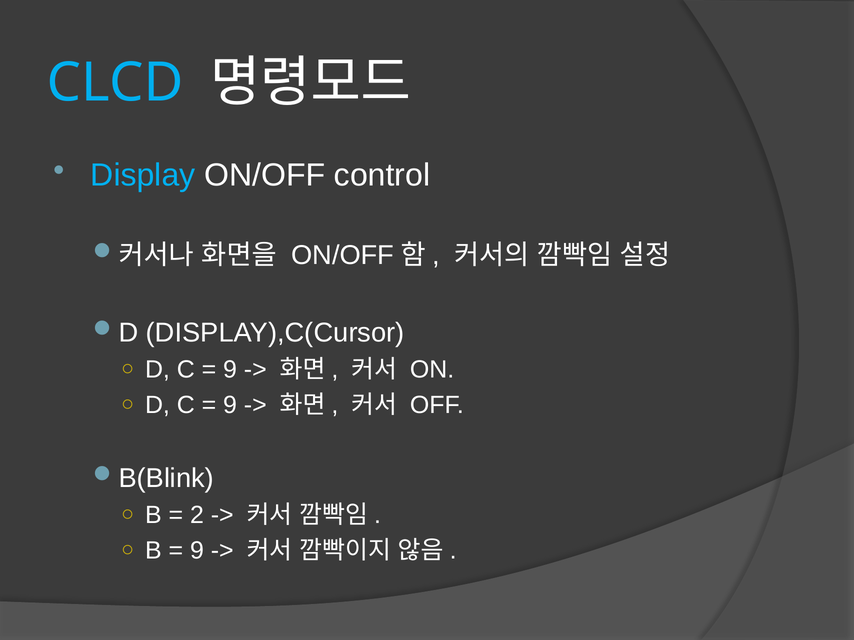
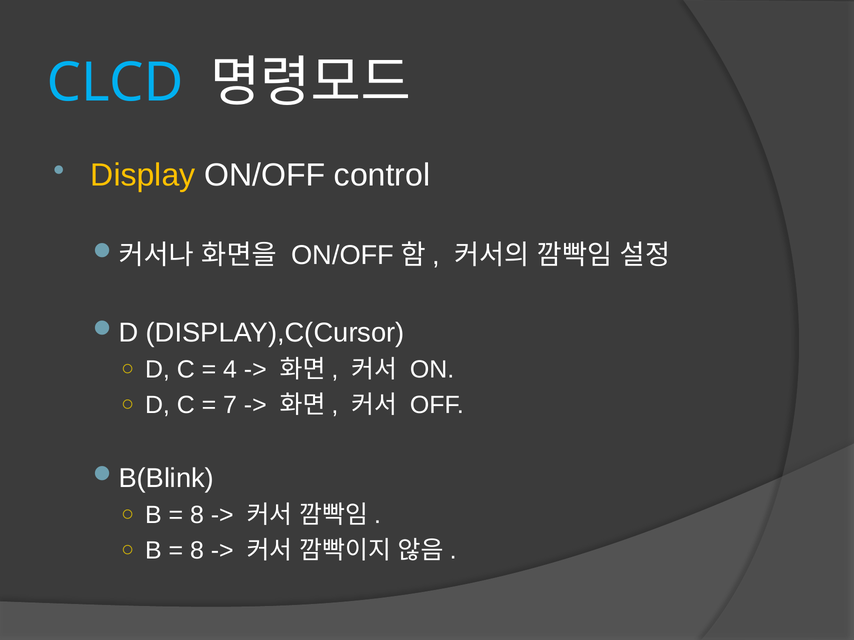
Display colour: light blue -> yellow
9 at (230, 370): 9 -> 4
9 at (230, 406): 9 -> 7
2 at (197, 516): 2 -> 8
9 at (197, 551): 9 -> 8
